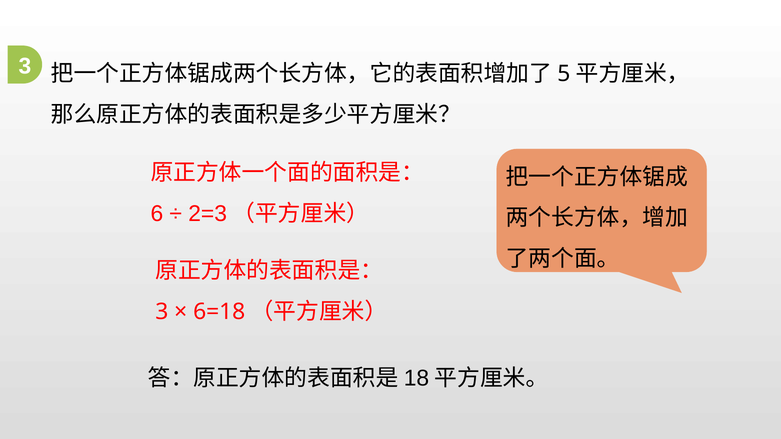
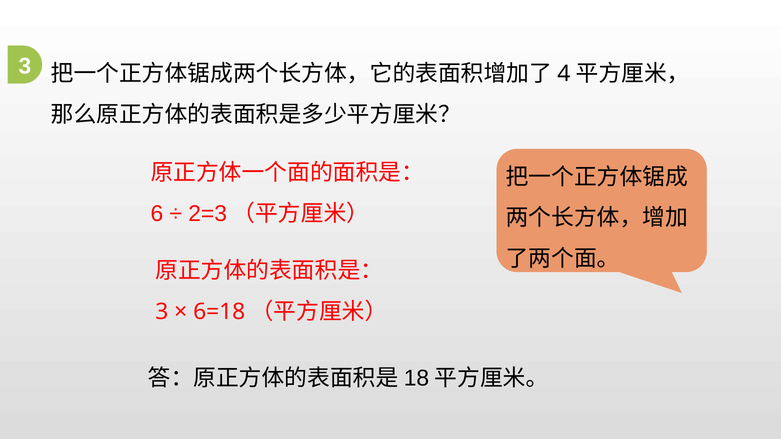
5: 5 -> 4
